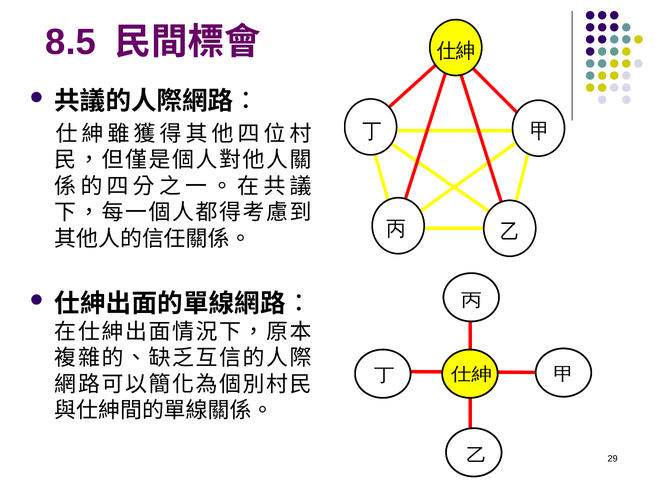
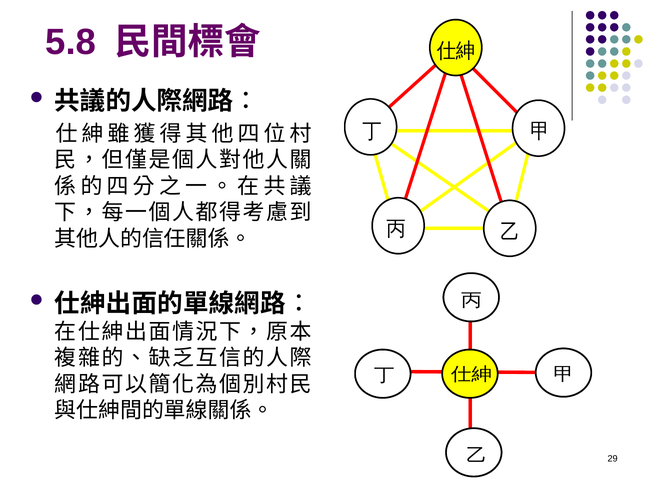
8.5: 8.5 -> 5.8
